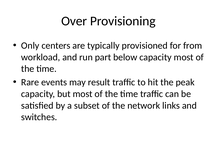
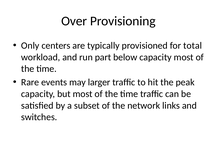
from: from -> total
result: result -> larger
